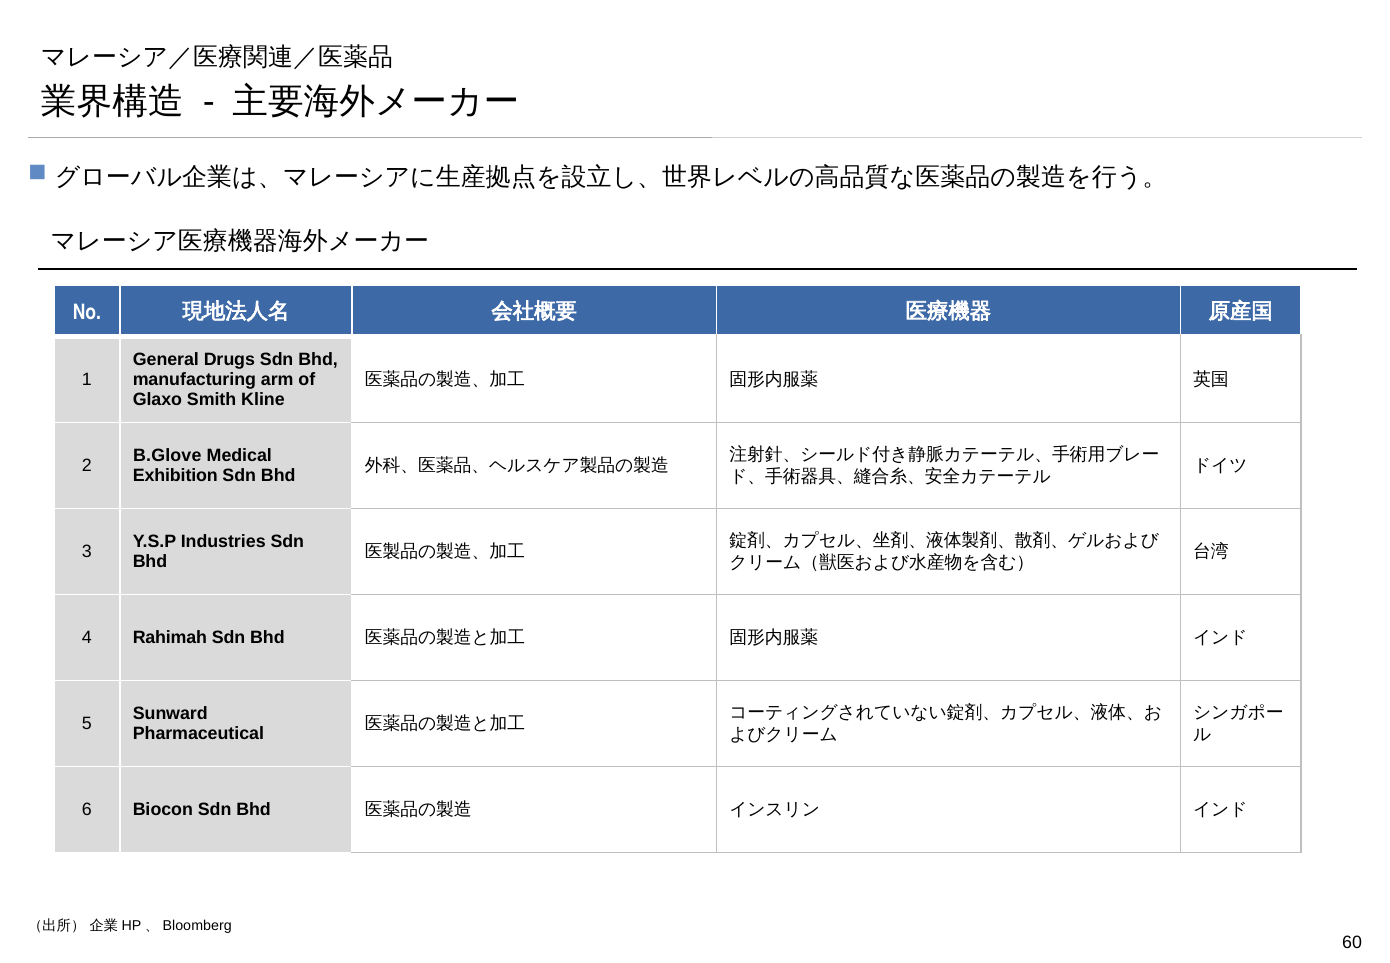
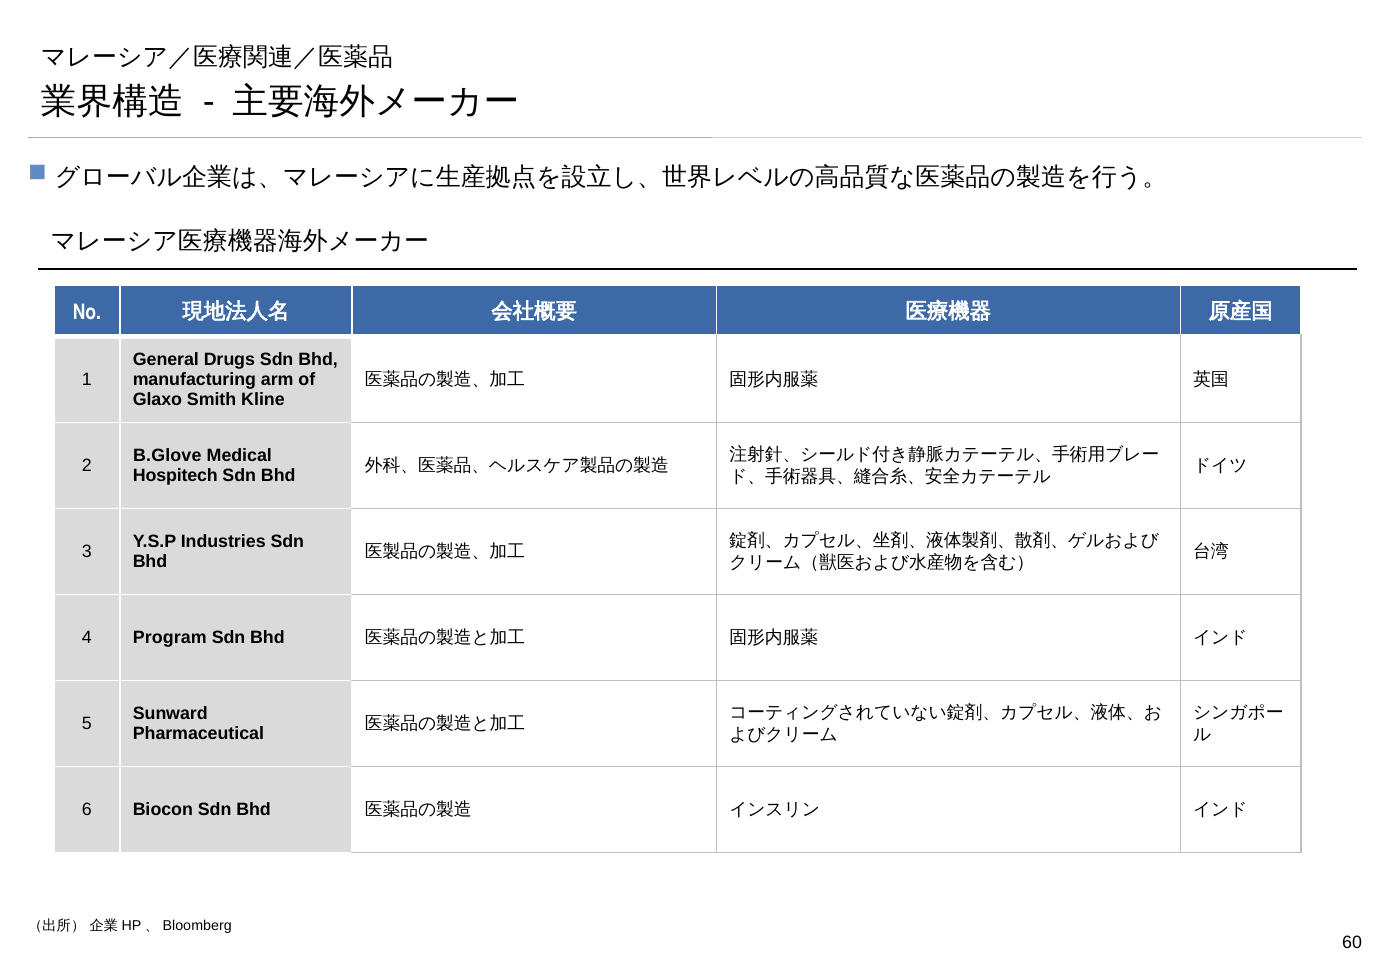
Exhibition: Exhibition -> Hospitech
Rahimah: Rahimah -> Program
